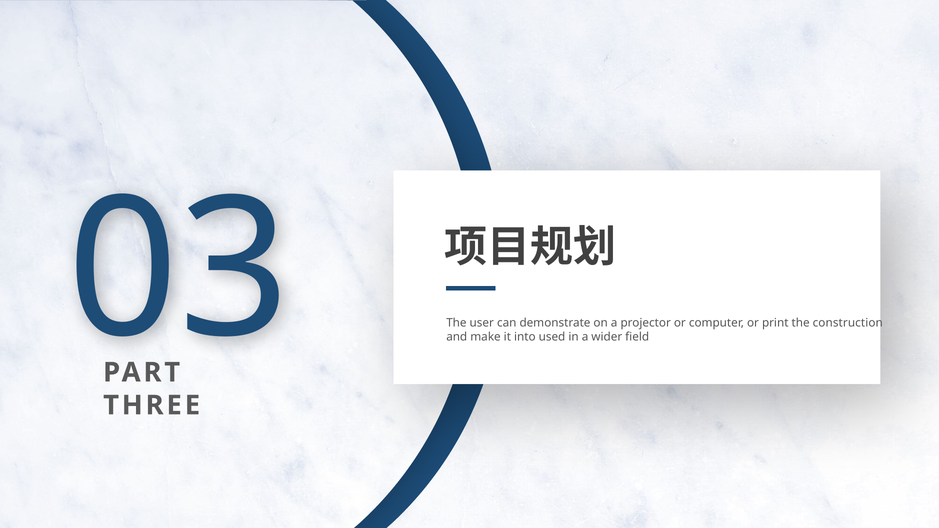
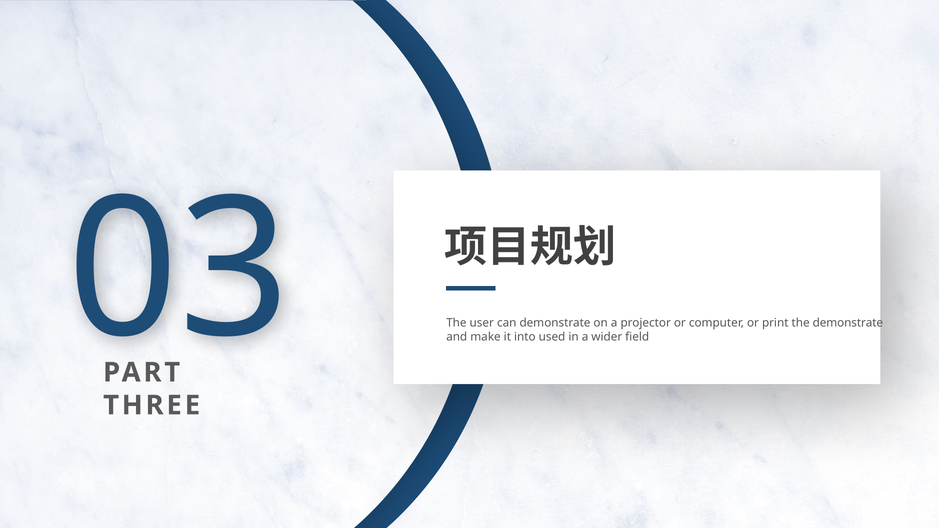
the construction: construction -> demonstrate
